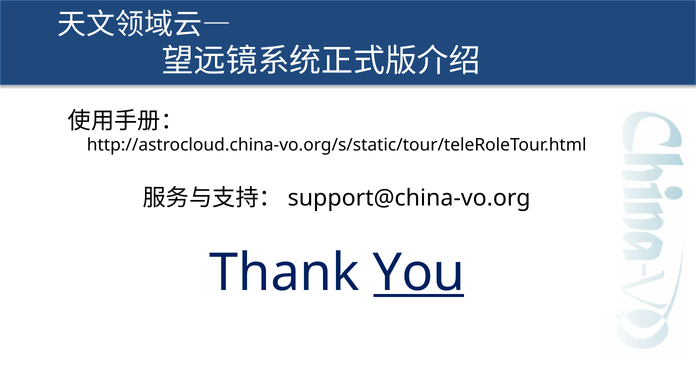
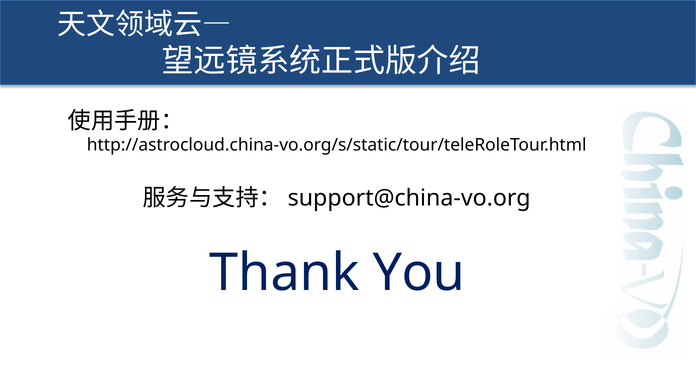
You underline: present -> none
